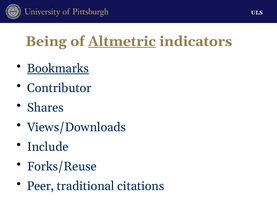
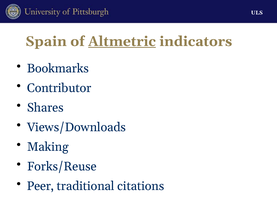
Being: Being -> Spain
Bookmarks underline: present -> none
Include: Include -> Making
